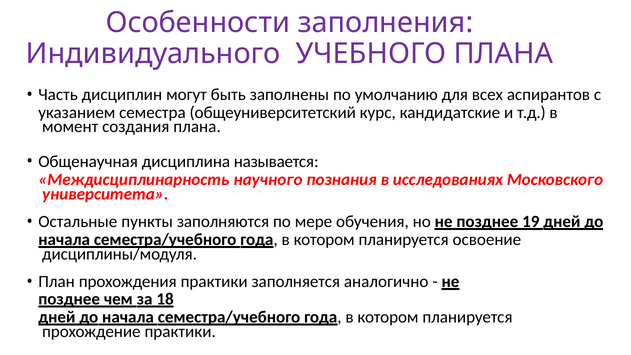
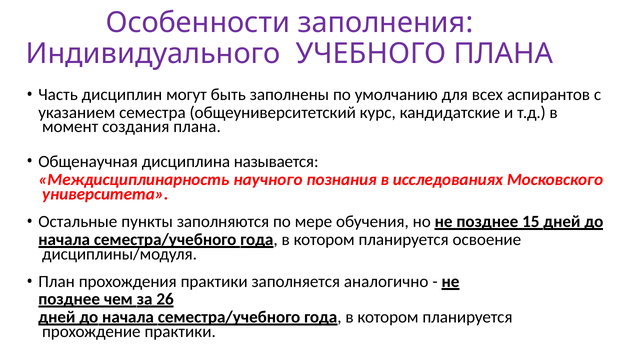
19: 19 -> 15
18: 18 -> 26
